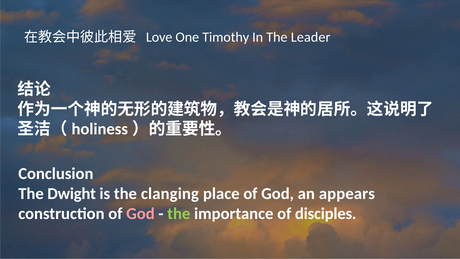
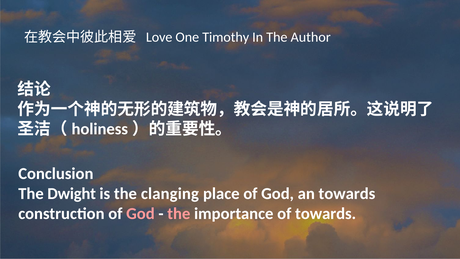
Leader: Leader -> Author
an appears: appears -> towards
the at (179, 213) colour: light green -> pink
of disciples: disciples -> towards
